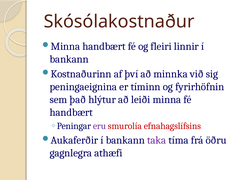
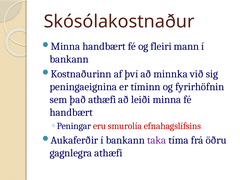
linnir: linnir -> mann
það hlýtur: hlýtur -> athæfi
eru colour: purple -> red
